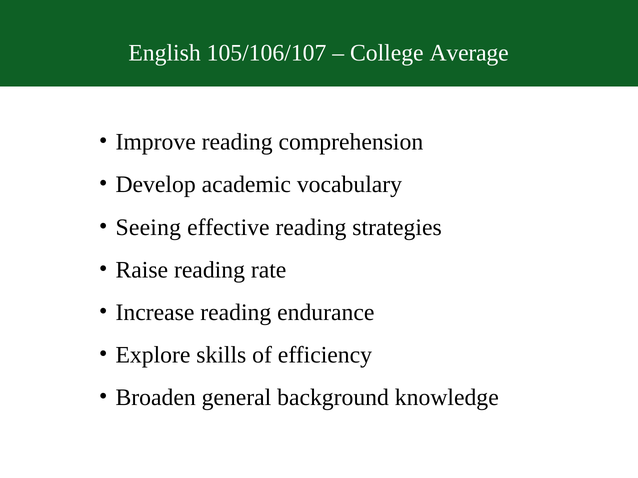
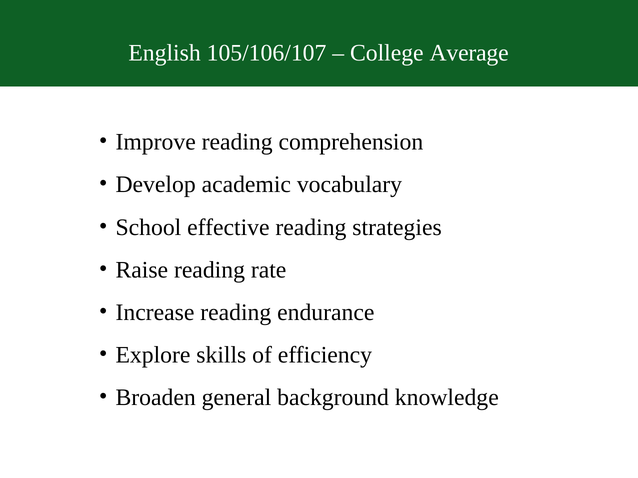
Seeing: Seeing -> School
